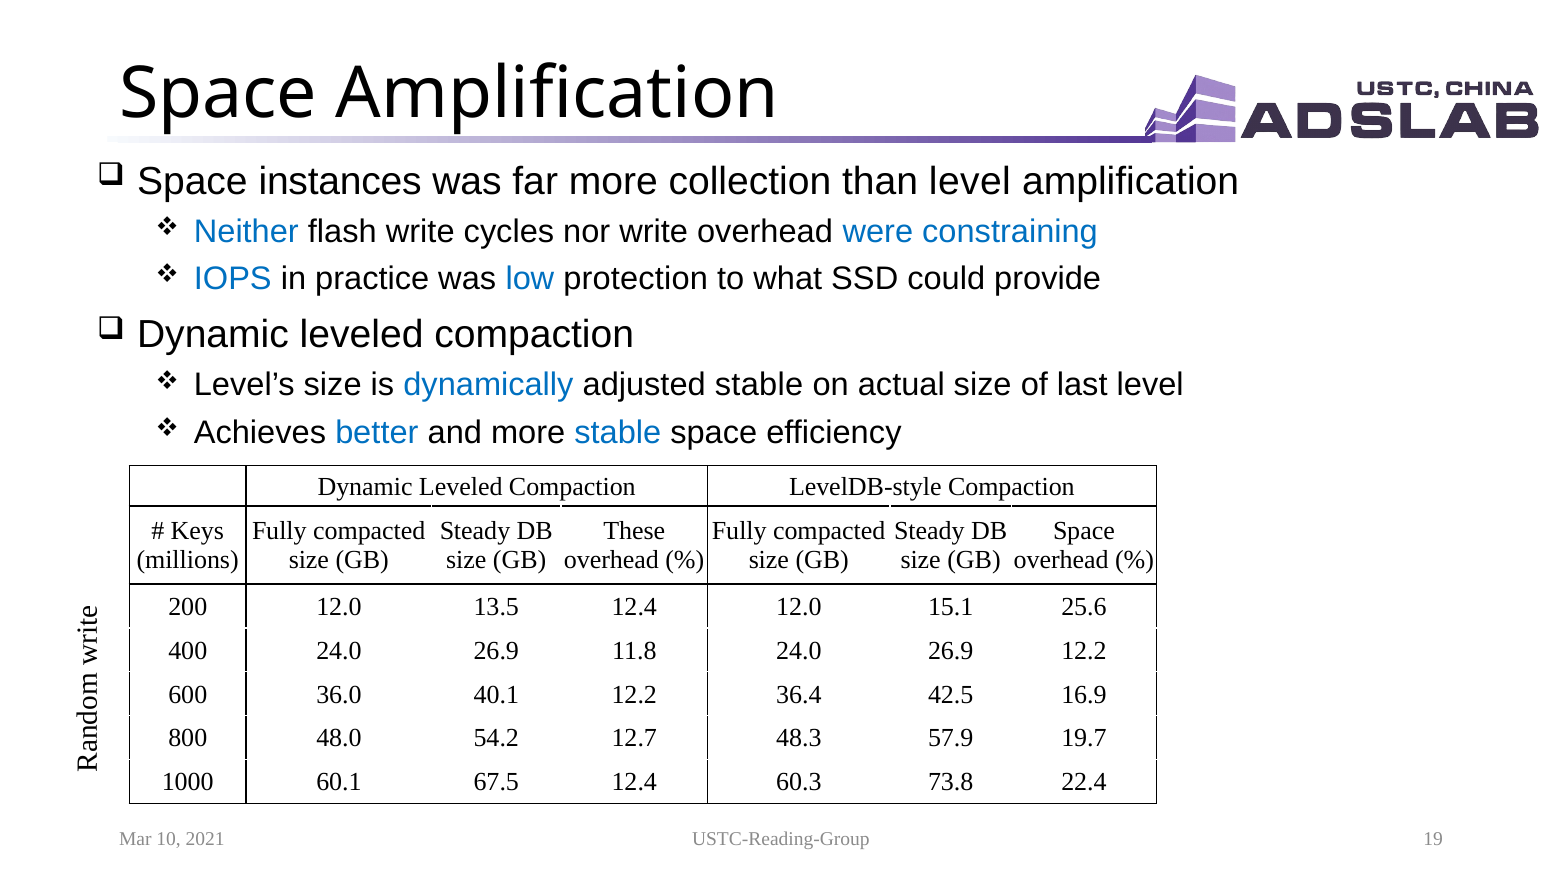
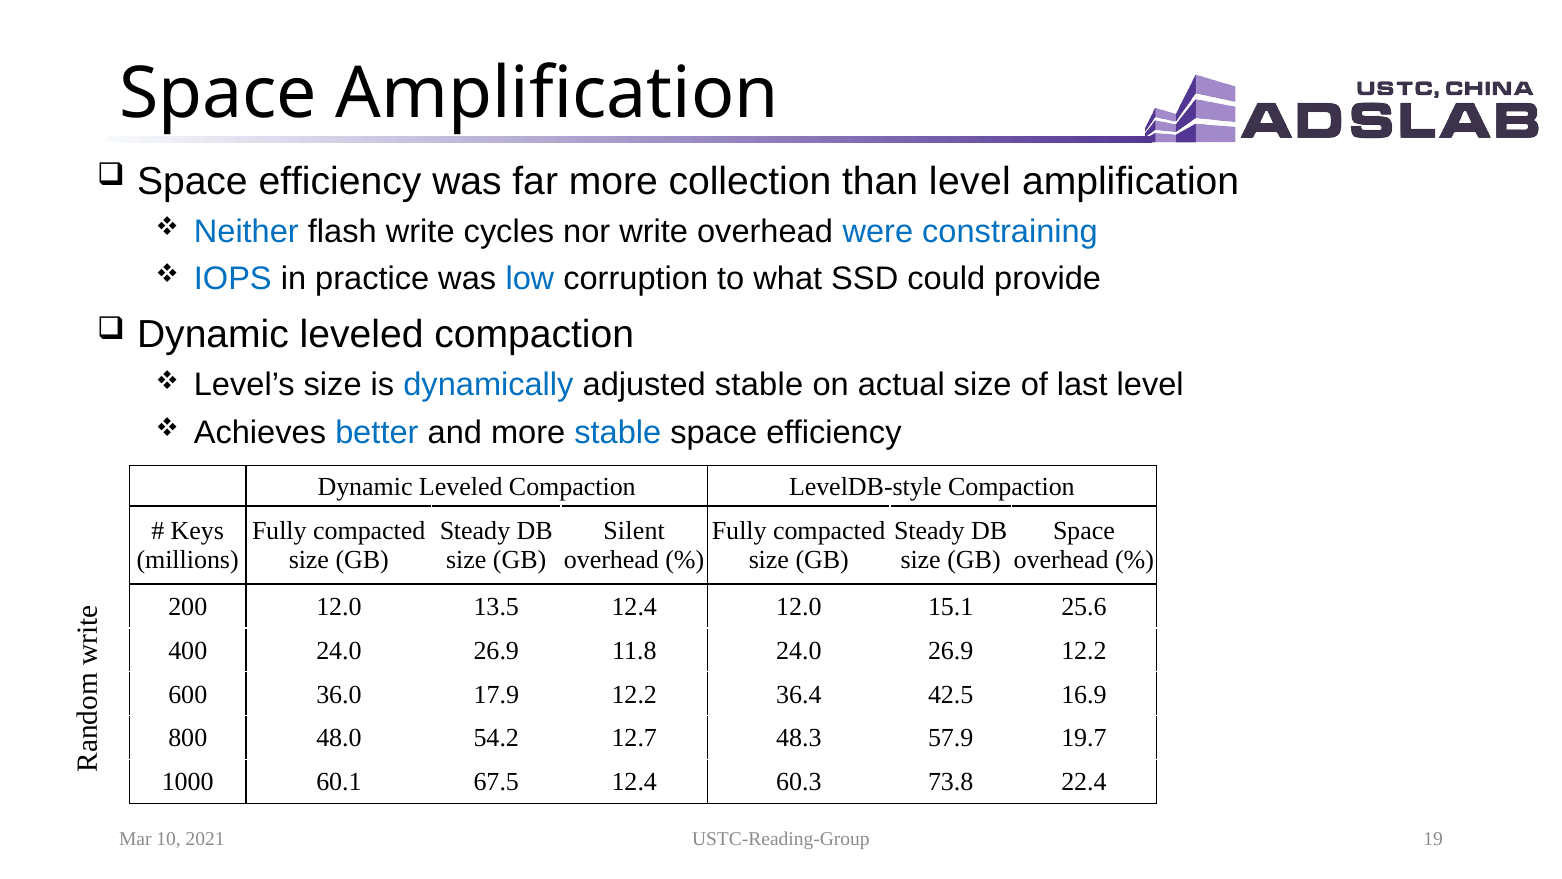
instances at (340, 181): instances -> efficiency
protection: protection -> corruption
These: These -> Silent
40.1: 40.1 -> 17.9
